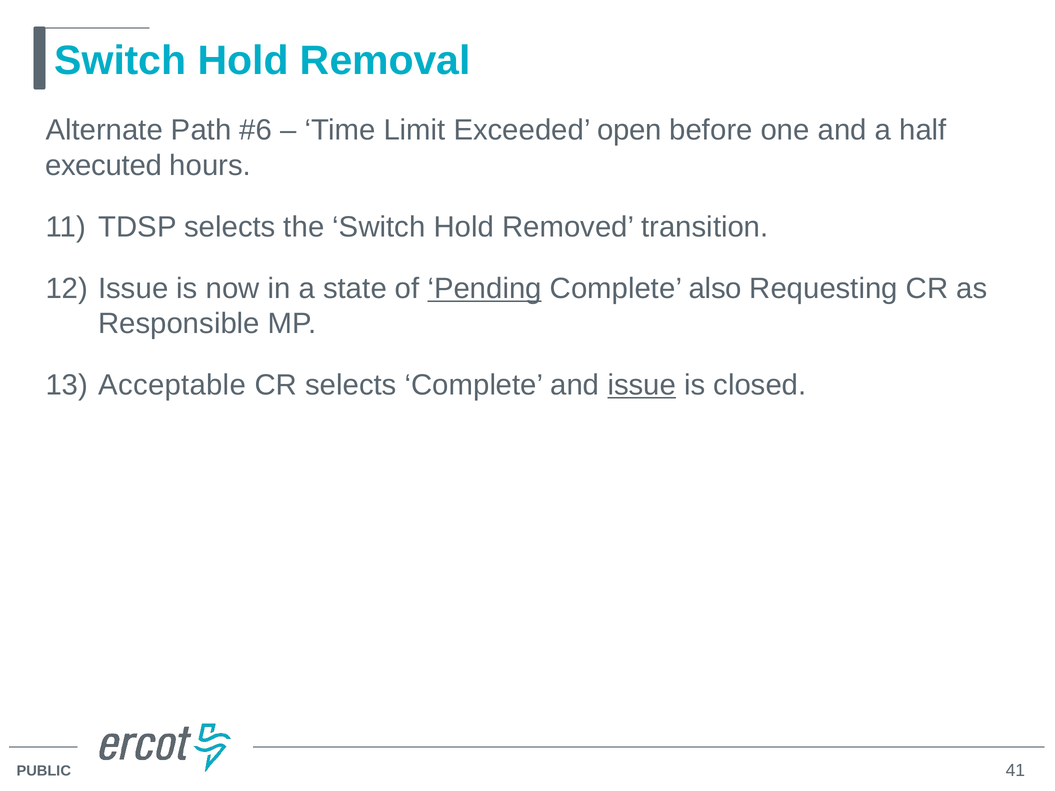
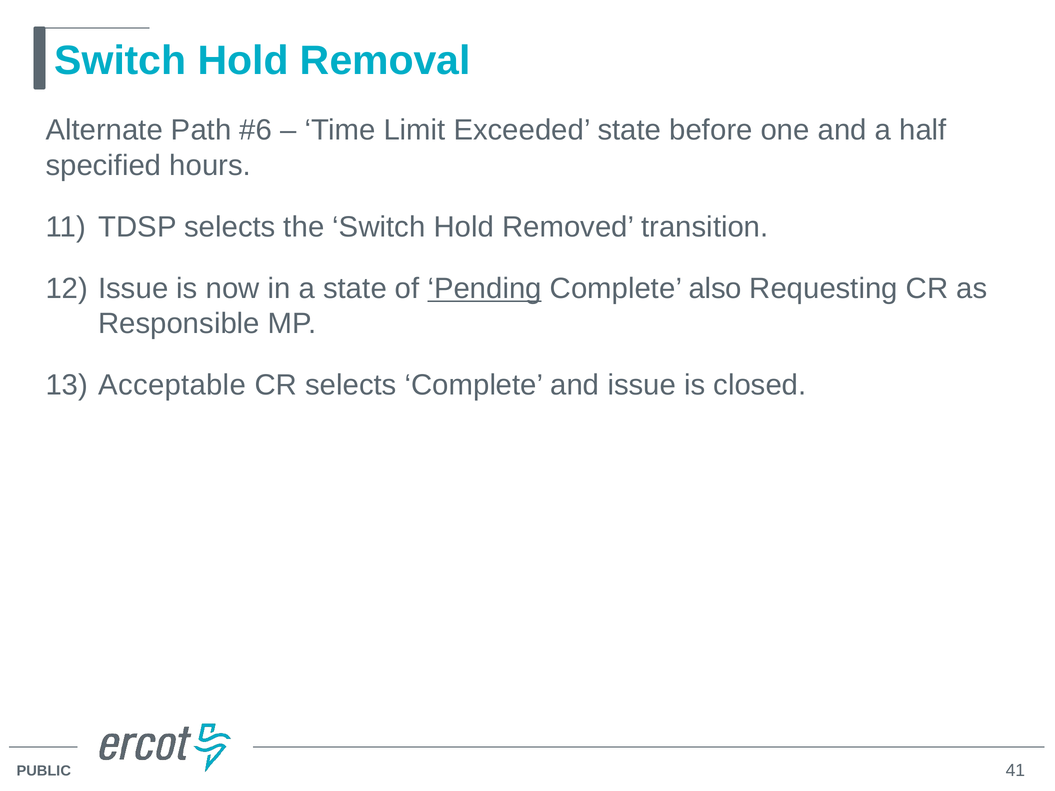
Exceeded open: open -> state
executed: executed -> specified
issue at (642, 385) underline: present -> none
